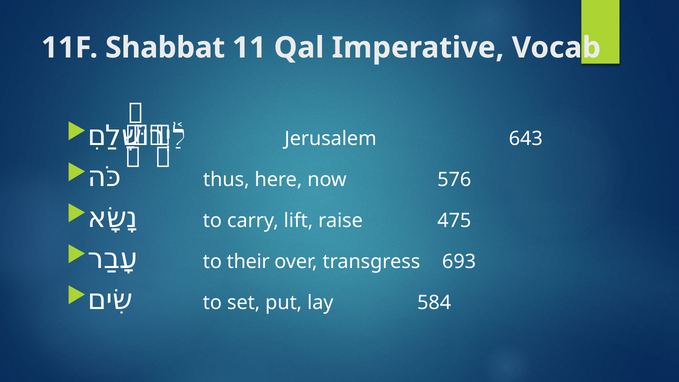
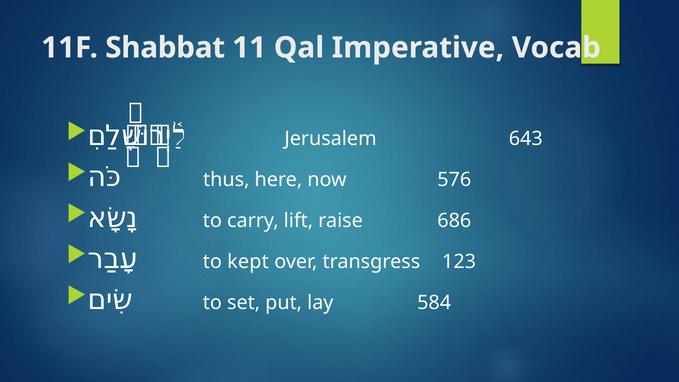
475: 475 -> 686
their: their -> kept
693: 693 -> 123
